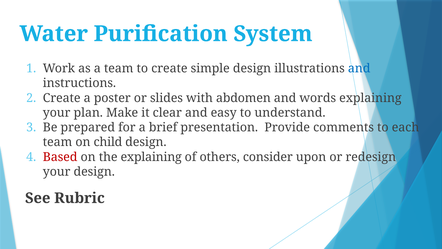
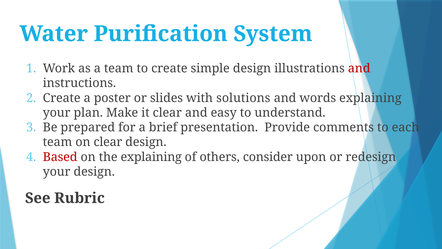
and at (359, 68) colour: blue -> red
abdomen: abdomen -> solutions
on child: child -> clear
